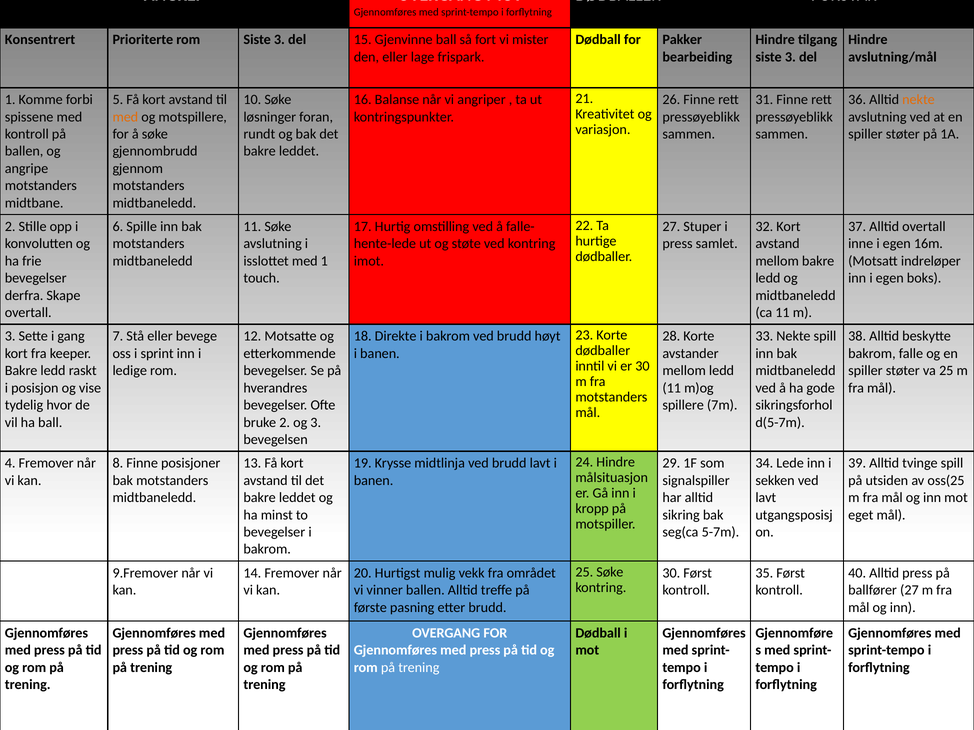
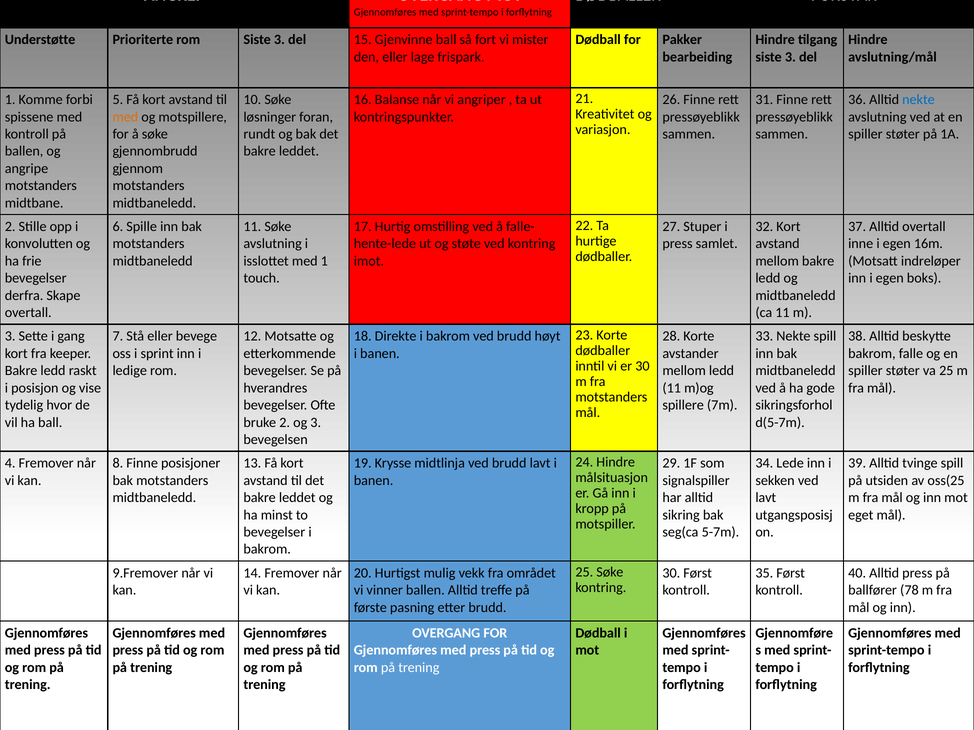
Konsentrert: Konsentrert -> Understøtte
nekte at (918, 100) colour: orange -> blue
ballfører 27: 27 -> 78
